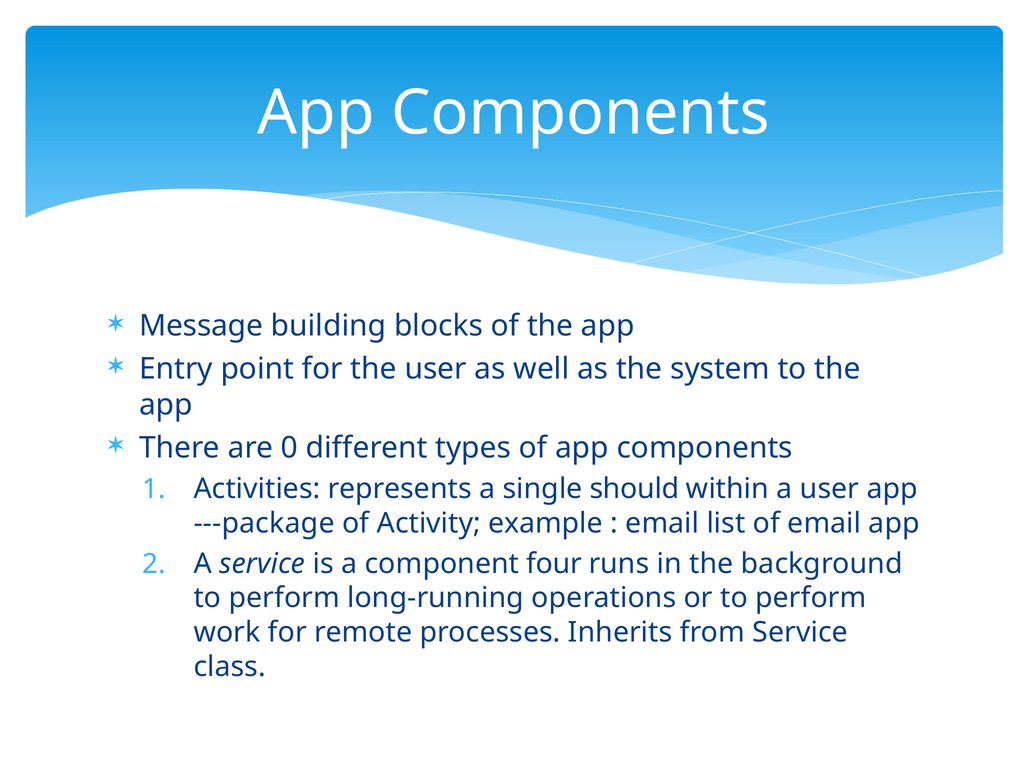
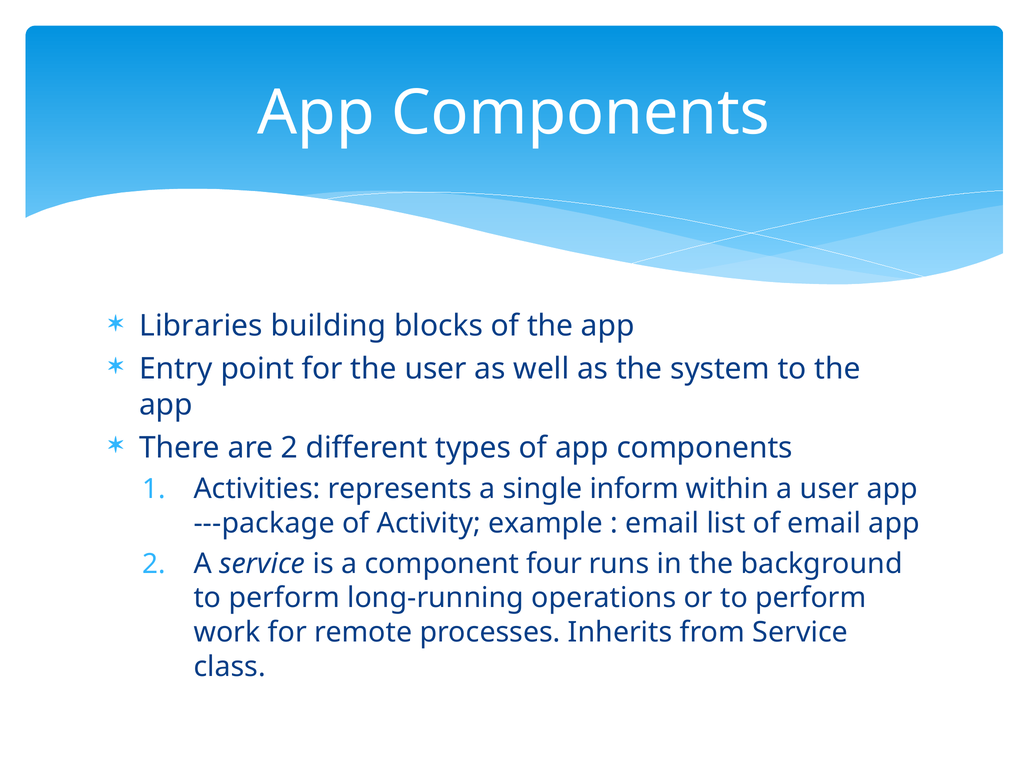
Message: Message -> Libraries
are 0: 0 -> 2
should: should -> inform
